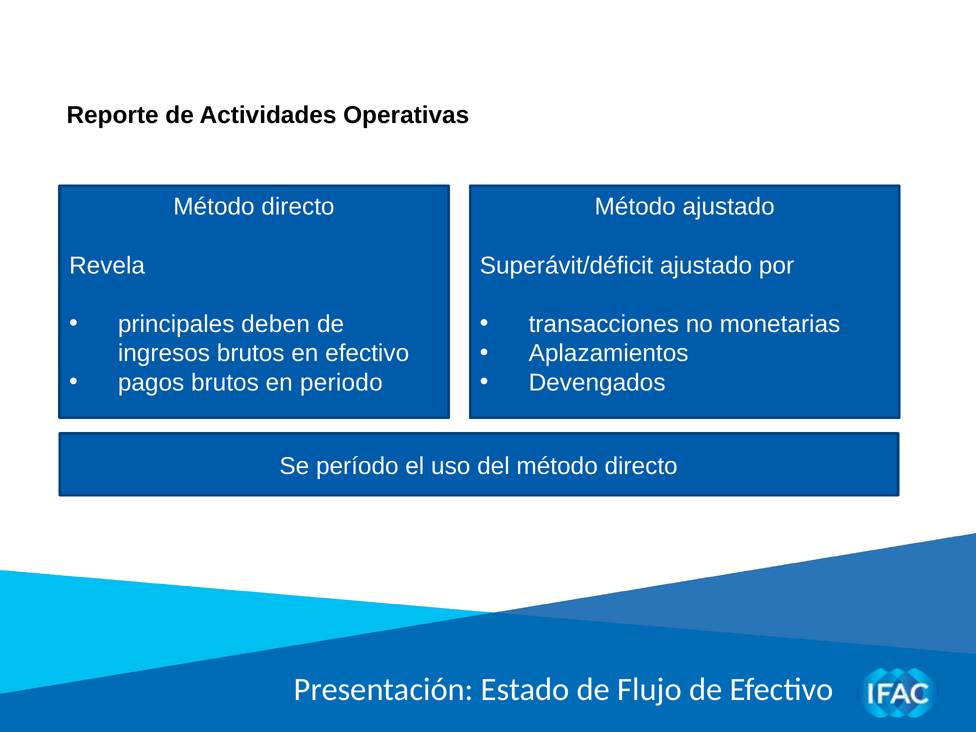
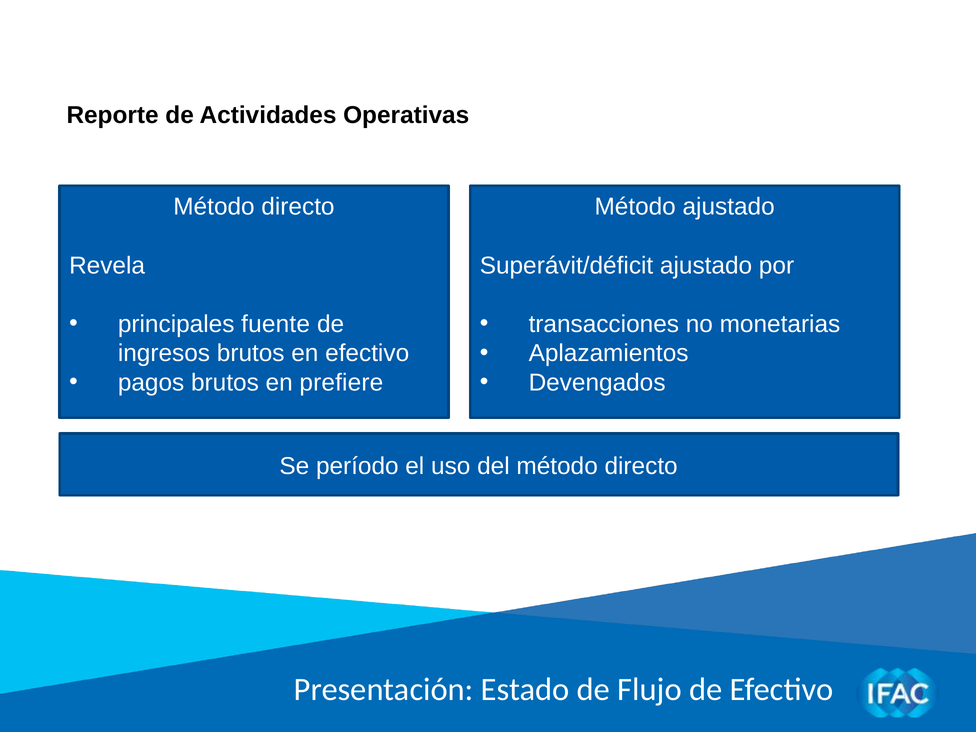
deben: deben -> fuente
periodo: periodo -> prefiere
